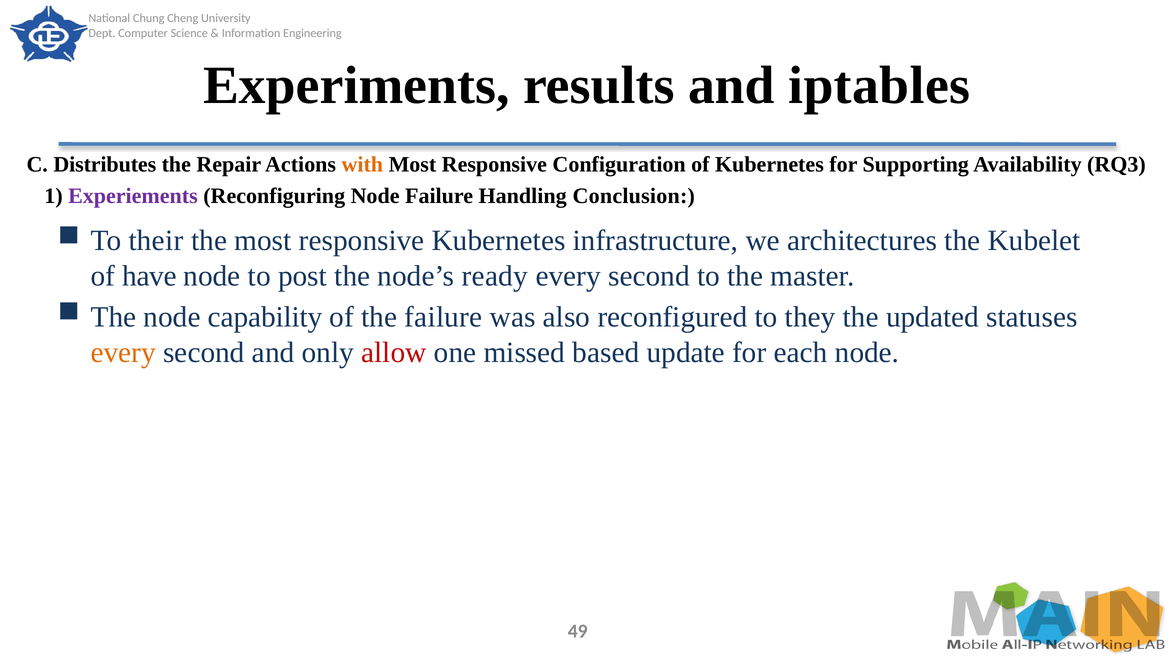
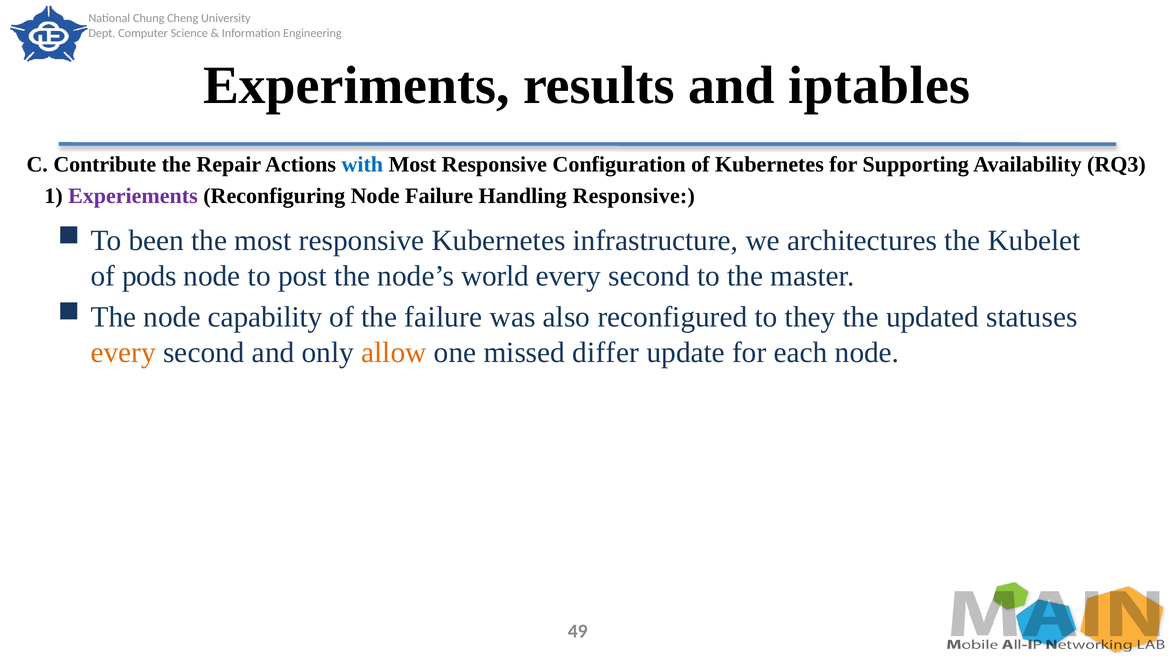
Distributes: Distributes -> Contribute
with colour: orange -> blue
Handling Conclusion: Conclusion -> Responsive
their: their -> been
have: have -> pods
ready: ready -> world
allow colour: red -> orange
based: based -> differ
